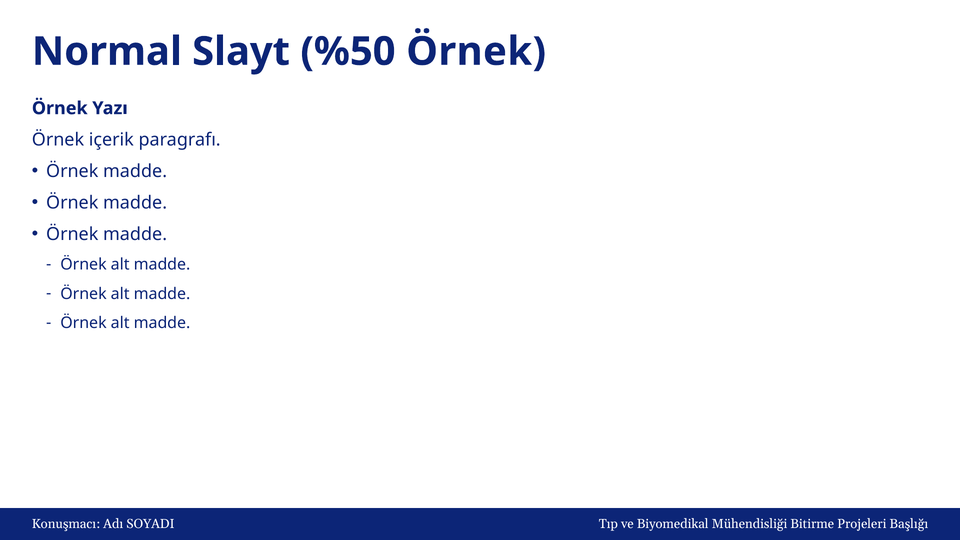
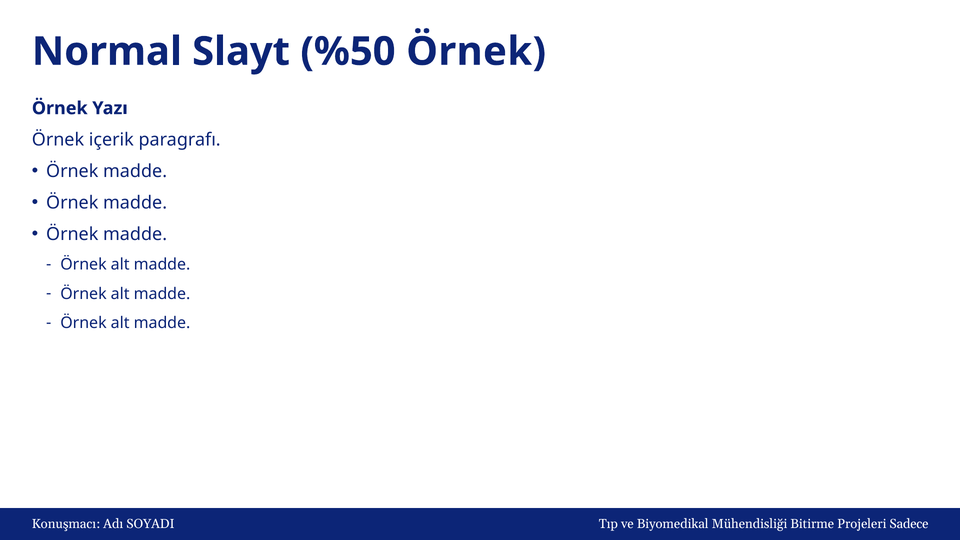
Başlığı: Başlığı -> Sadece
